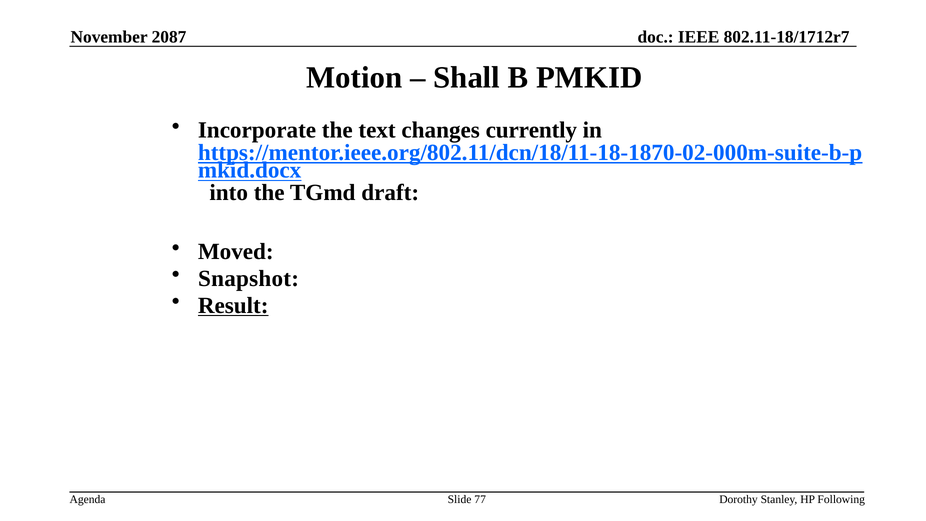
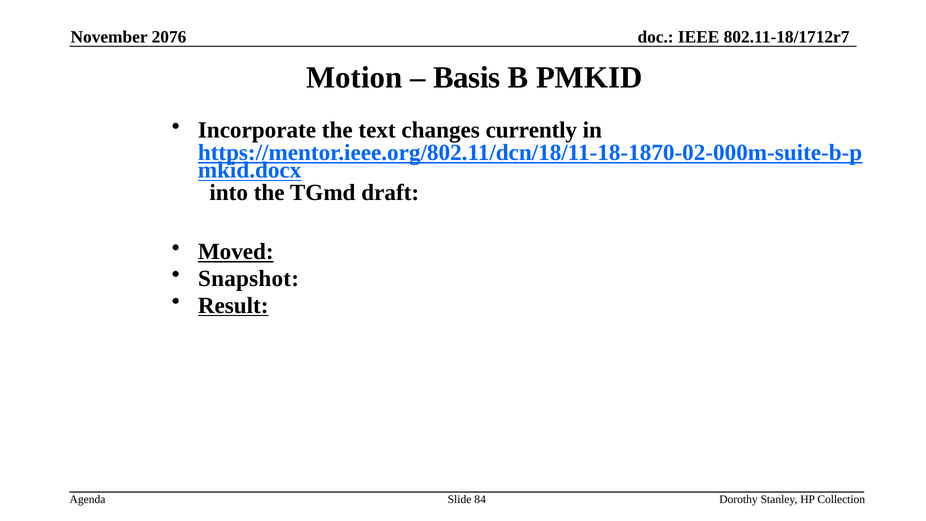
2087: 2087 -> 2076
Shall: Shall -> Basis
Moved underline: none -> present
77: 77 -> 84
Following: Following -> Collection
